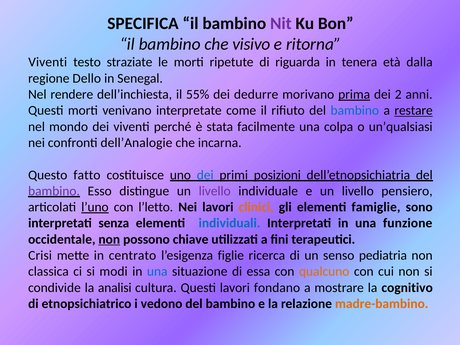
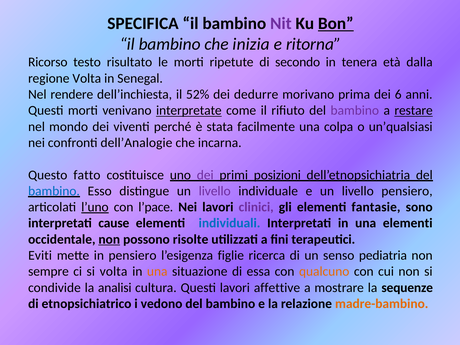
Bon underline: none -> present
visivo: visivo -> inizia
Viventi at (48, 62): Viventi -> Ricorso
straziate: straziate -> risultato
riguarda: riguarda -> secondo
regione Dello: Dello -> Volta
55%: 55% -> 52%
prima underline: present -> none
2: 2 -> 6
interpretate underline: none -> present
bambino at (355, 111) colour: blue -> purple
dei at (205, 175) colour: blue -> purple
bambino at (54, 191) colour: purple -> blue
l’letto: l’letto -> l’pace
clinici colour: orange -> purple
famiglie: famiglie -> fantasie
senza: senza -> cause
una funzione: funzione -> elementi
chiave: chiave -> risolte
Crisi: Crisi -> Eviti
in centrato: centrato -> pensiero
classica: classica -> sempre
si modi: modi -> volta
una at (157, 272) colour: blue -> orange
fondano: fondano -> affettive
cognitivo: cognitivo -> sequenze
